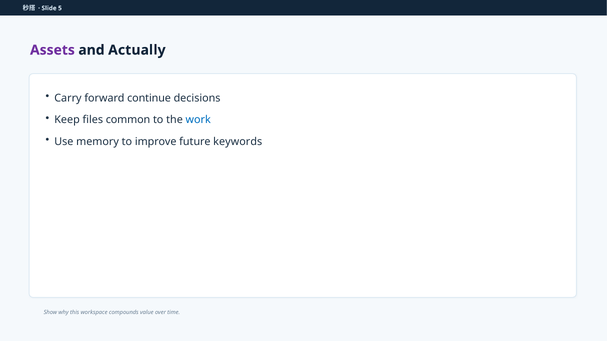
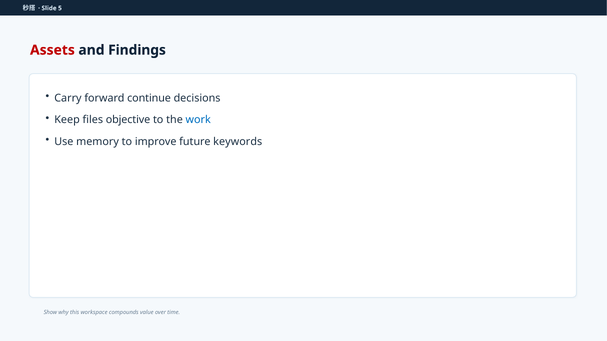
Assets colour: purple -> red
Actually: Actually -> Findings
common: common -> objective
